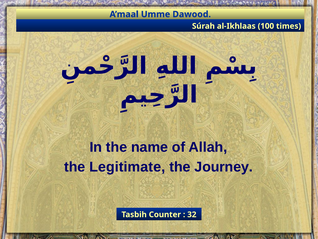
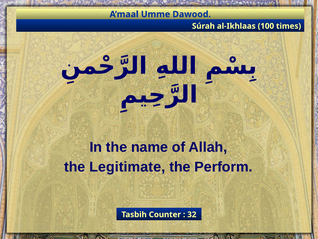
Journey: Journey -> Perform
